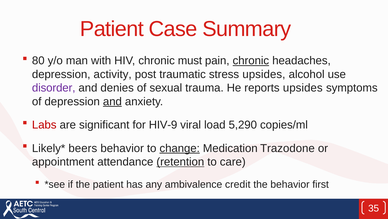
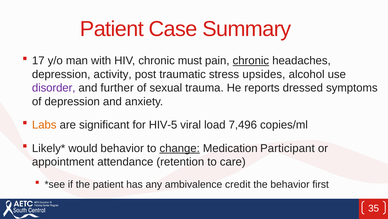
80: 80 -> 17
denies: denies -> further
reports upsides: upsides -> dressed
and at (112, 101) underline: present -> none
Labs colour: red -> orange
HIV-9: HIV-9 -> HIV-5
5,290: 5,290 -> 7,496
beers: beers -> would
Trazodone: Trazodone -> Participant
retention underline: present -> none
